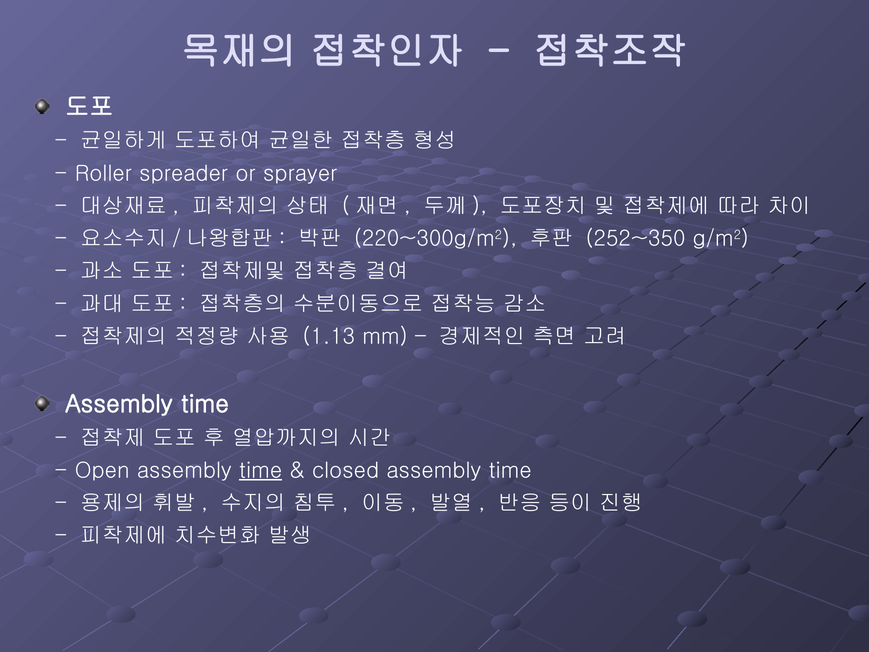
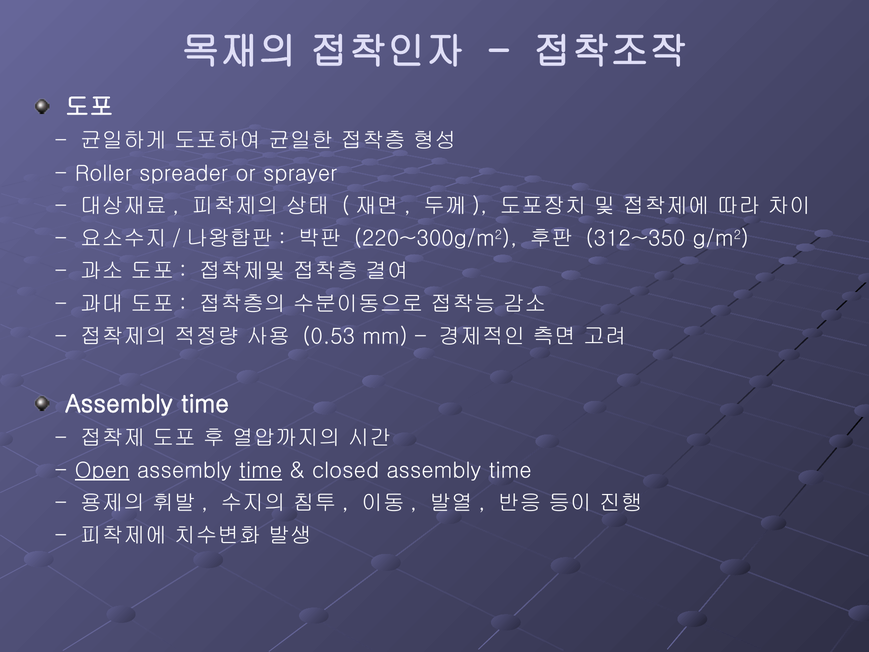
252~350: 252~350 -> 312~350
1.13: 1.13 -> 0.53
Open underline: none -> present
